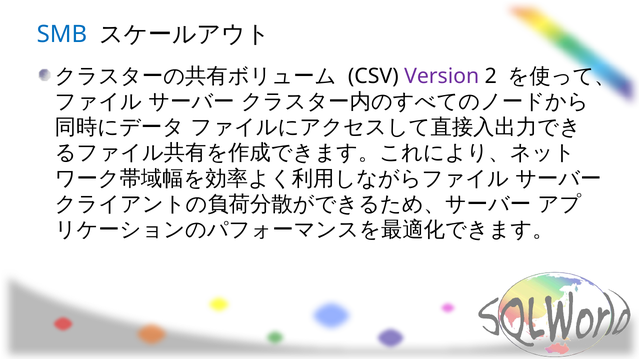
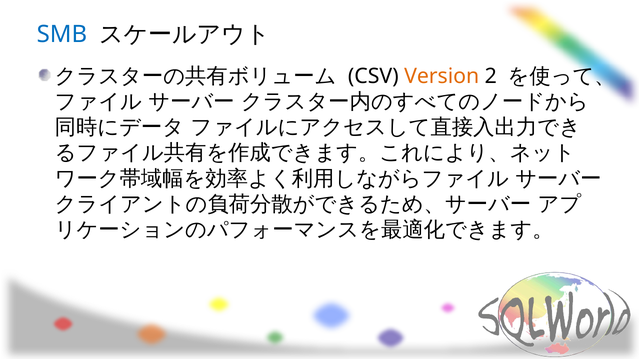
Version colour: purple -> orange
